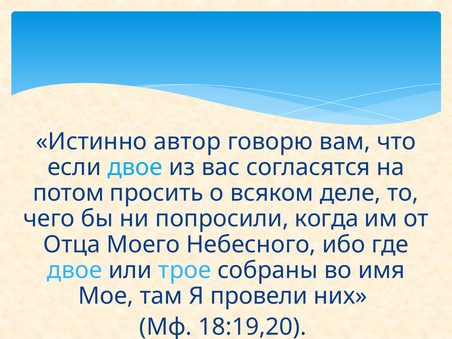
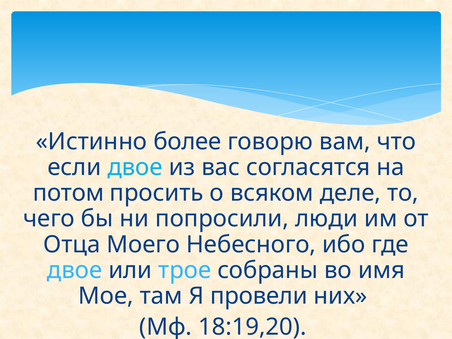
автор: автор -> более
когда: когда -> люди
